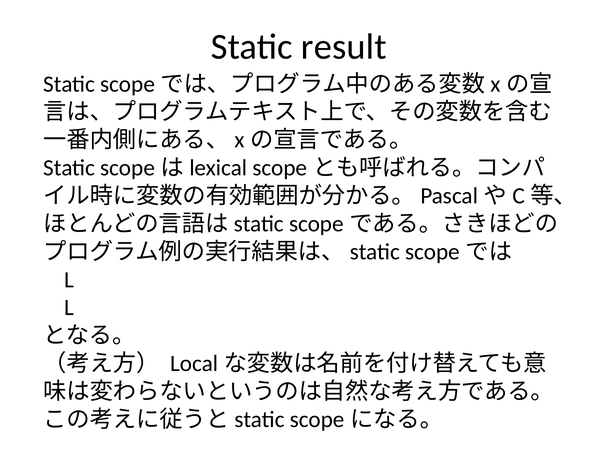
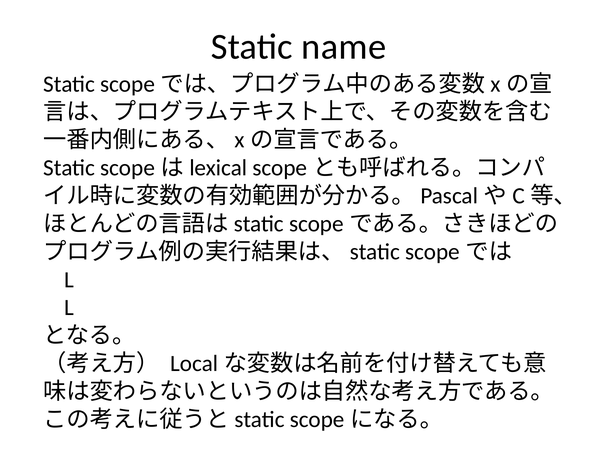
result: result -> name
